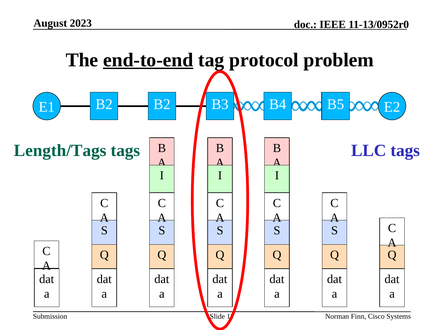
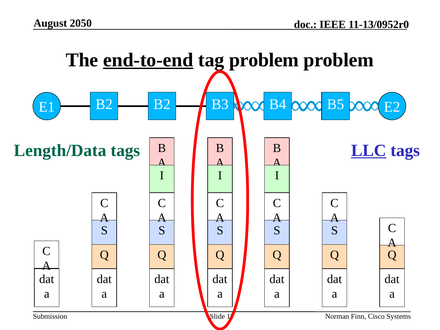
2023: 2023 -> 2050
tag protocol: protocol -> problem
Length/Tags: Length/Tags -> Length/Data
LLC underline: none -> present
